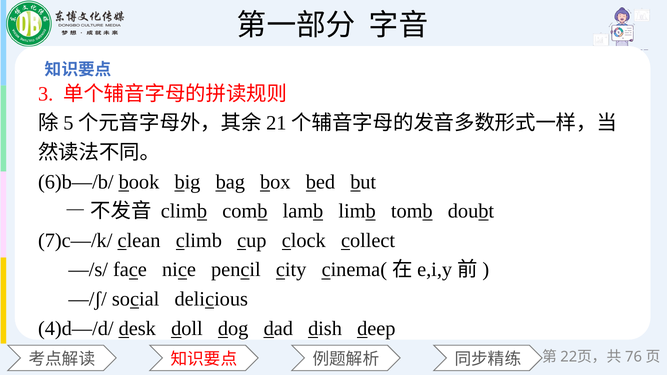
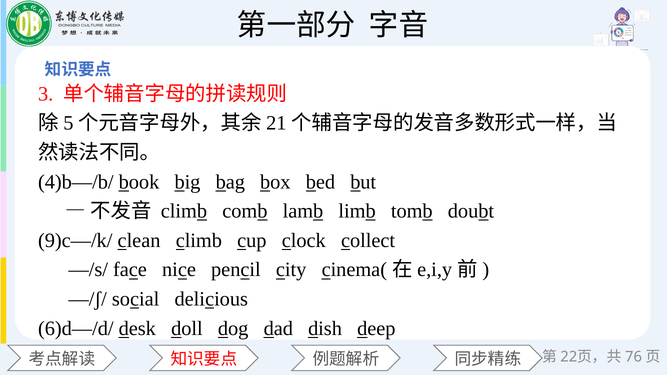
6)b—/b/: 6)b—/b/ -> 4)b—/b/
7)c—/k/: 7)c—/k/ -> 9)c—/k/
4)d—/d/: 4)d—/d/ -> 6)d—/d/
